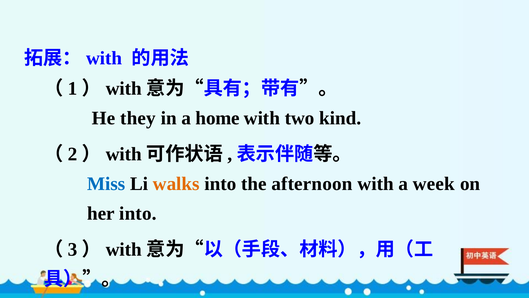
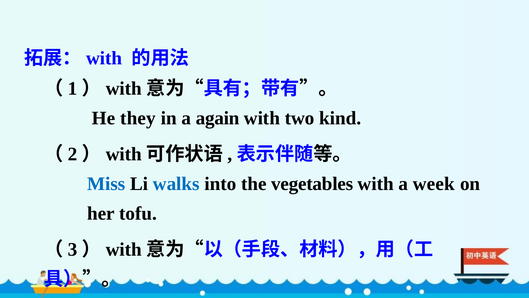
home: home -> again
walks colour: orange -> blue
afternoon: afternoon -> vegetables
her into: into -> tofu
